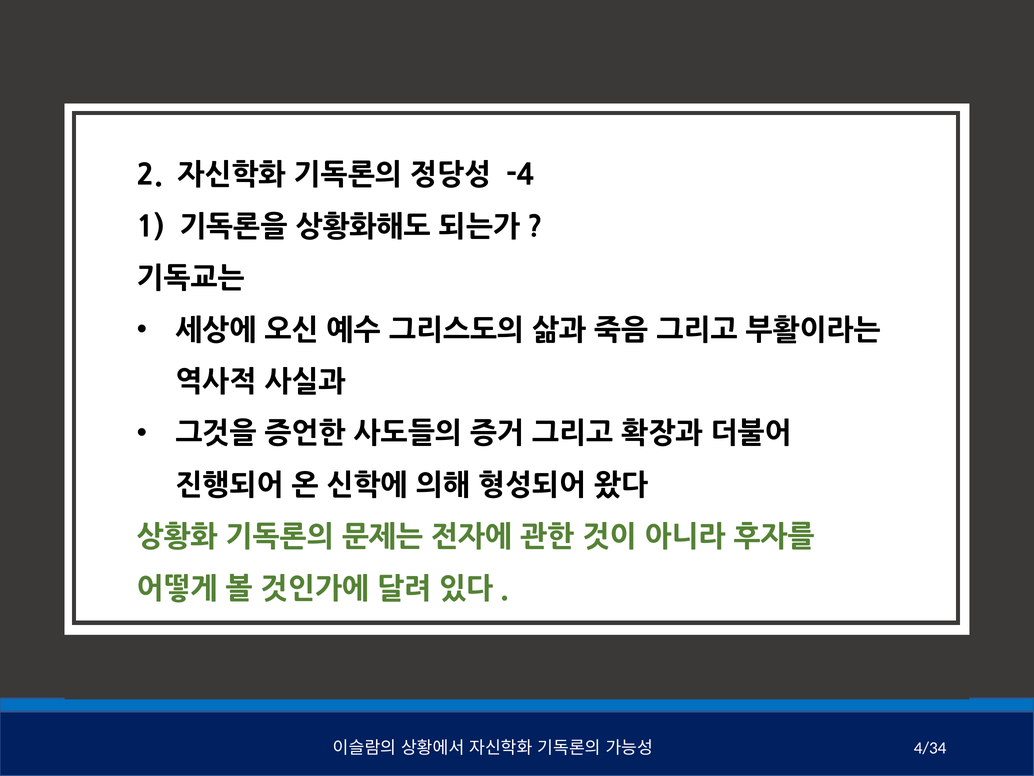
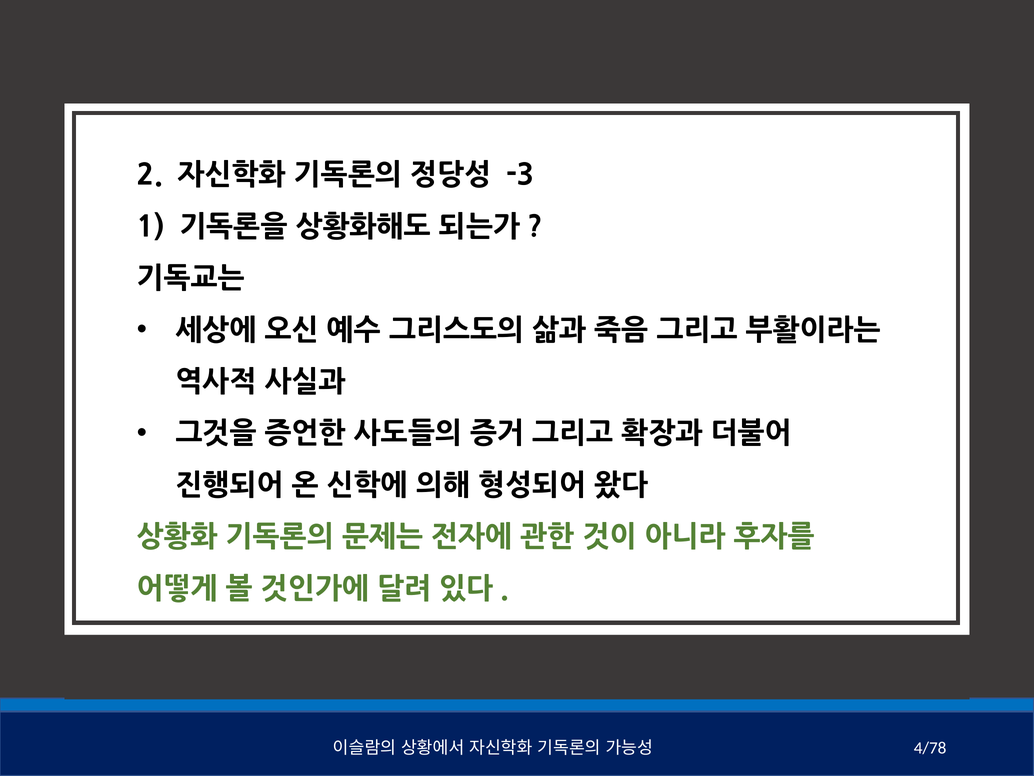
-4: -4 -> -3
4/34: 4/34 -> 4/78
